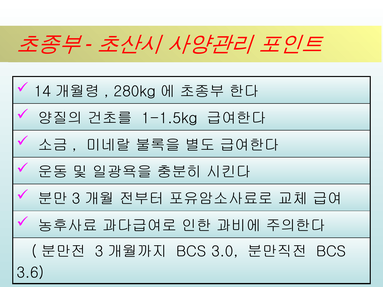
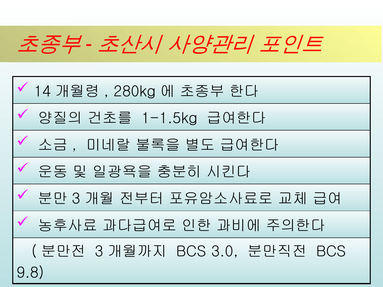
3.6: 3.6 -> 9.8
